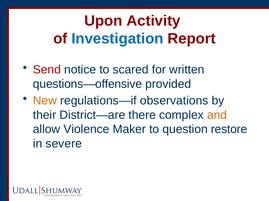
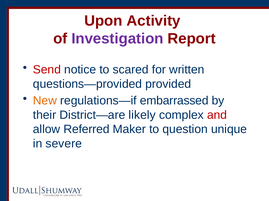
Investigation colour: blue -> purple
questions—offensive: questions—offensive -> questions—provided
observations: observations -> embarrassed
there: there -> likely
and colour: orange -> red
Violence: Violence -> Referred
restore: restore -> unique
